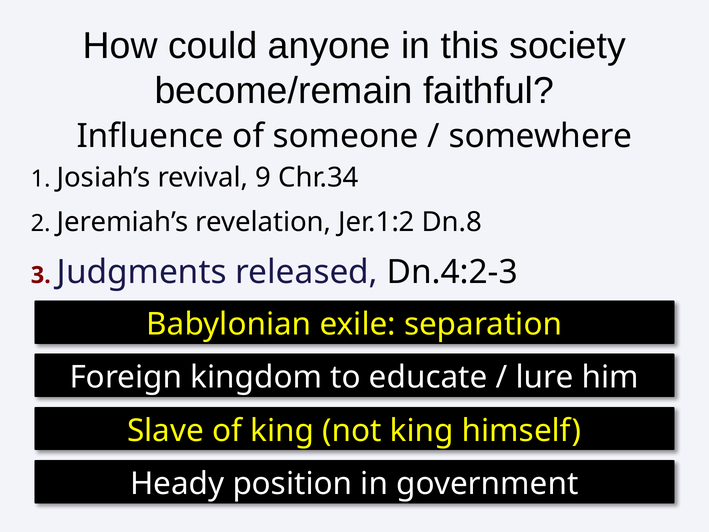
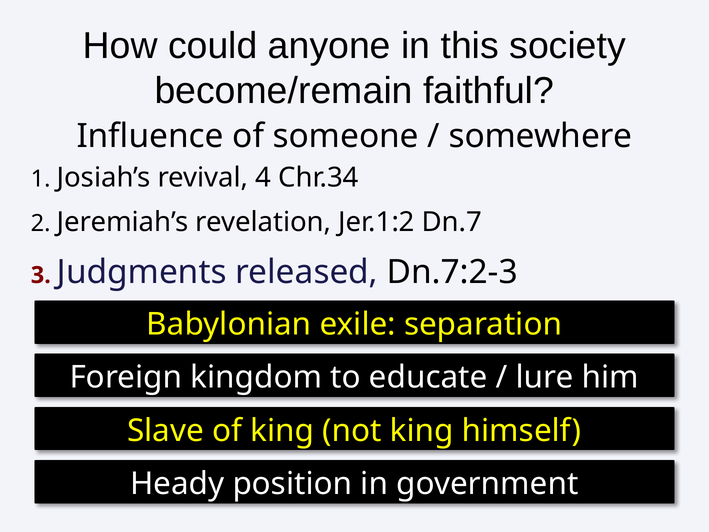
9: 9 -> 4
Dn.8: Dn.8 -> Dn.7
Dn.4:2-3: Dn.4:2-3 -> Dn.7:2-3
